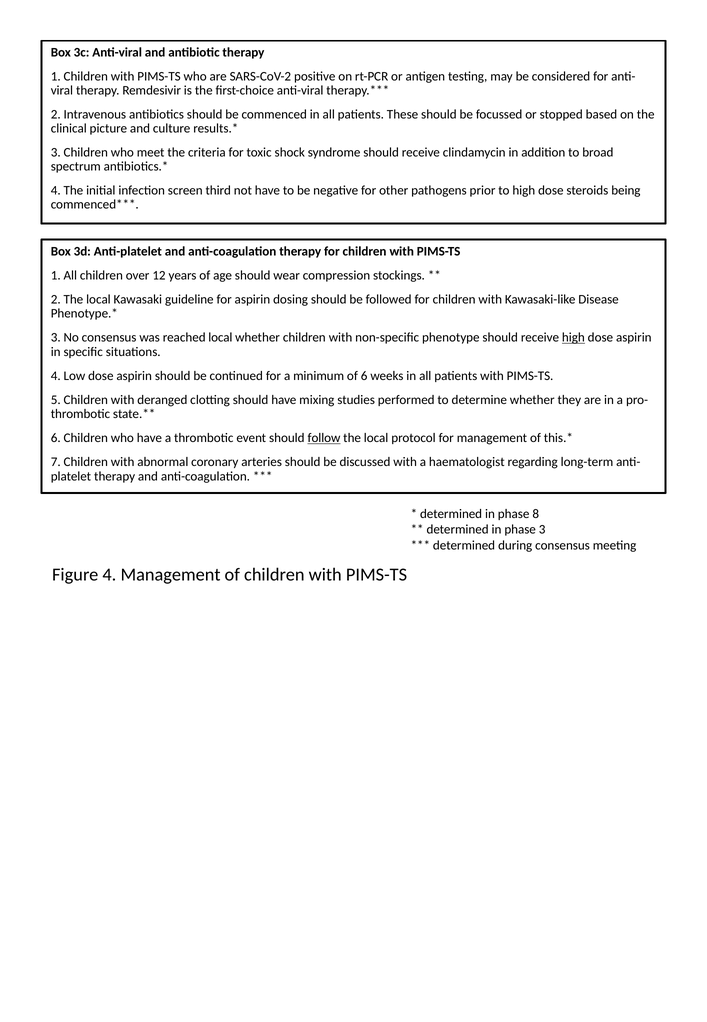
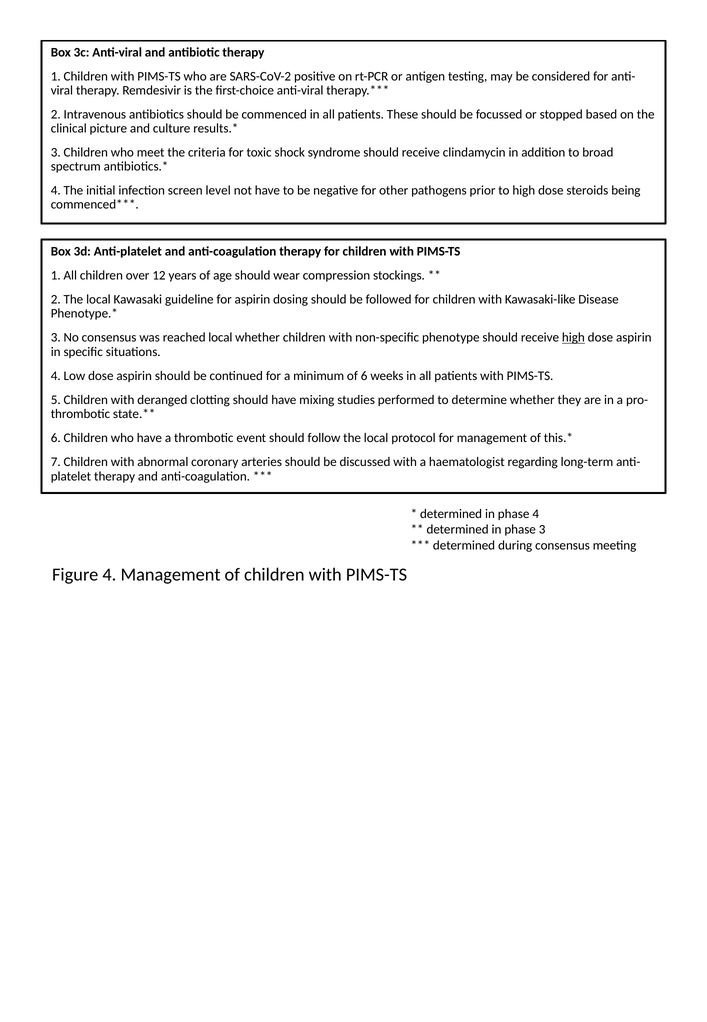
third: third -> level
follow underline: present -> none
phase 8: 8 -> 4
